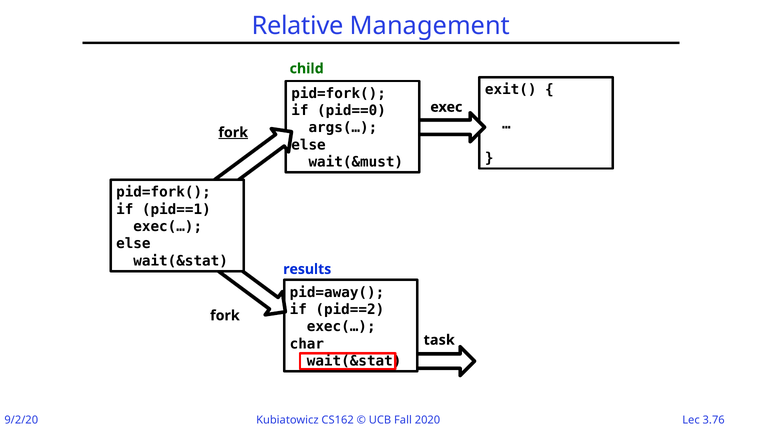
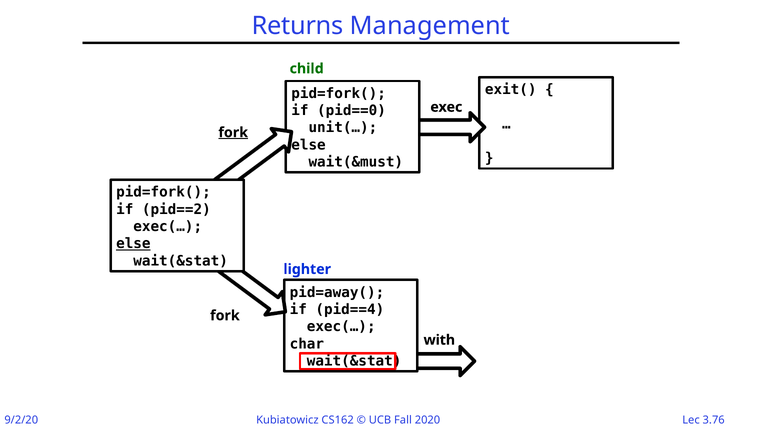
Relative: Relative -> Returns
args(…: args(… -> unit(…
pid==1: pid==1 -> pid==2
else at (133, 244) underline: none -> present
results: results -> lighter
pid==2: pid==2 -> pid==4
task: task -> with
